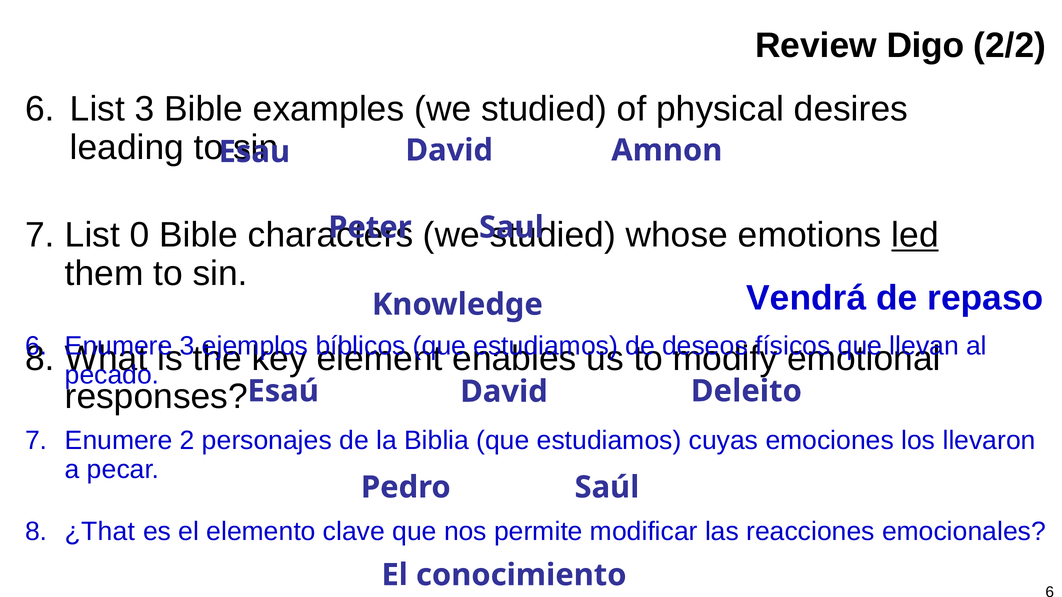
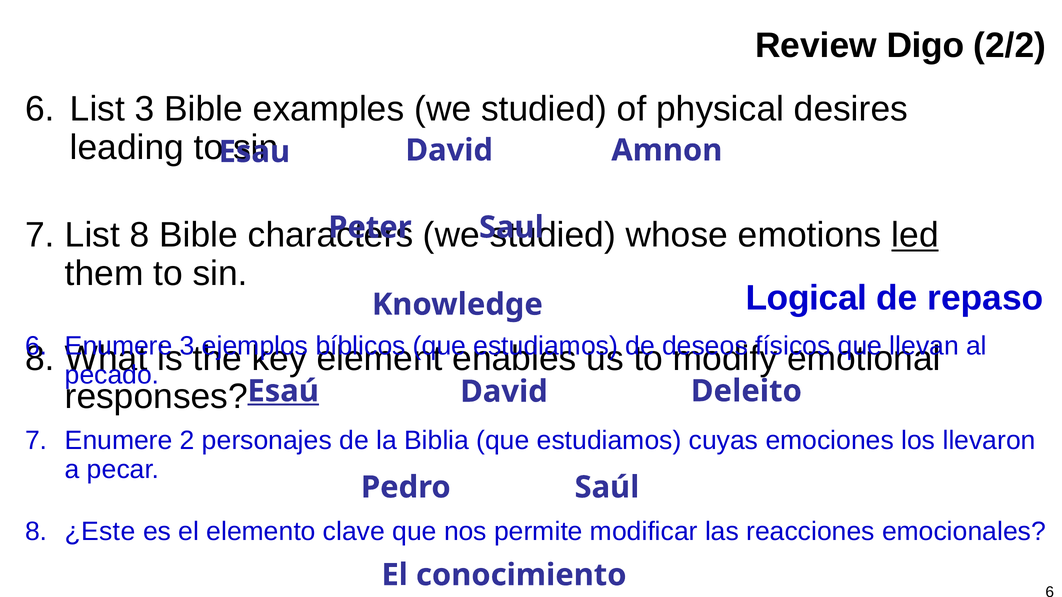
List 0: 0 -> 8
Vendrá: Vendrá -> Logical
Esaú underline: none -> present
¿That: ¿That -> ¿Este
